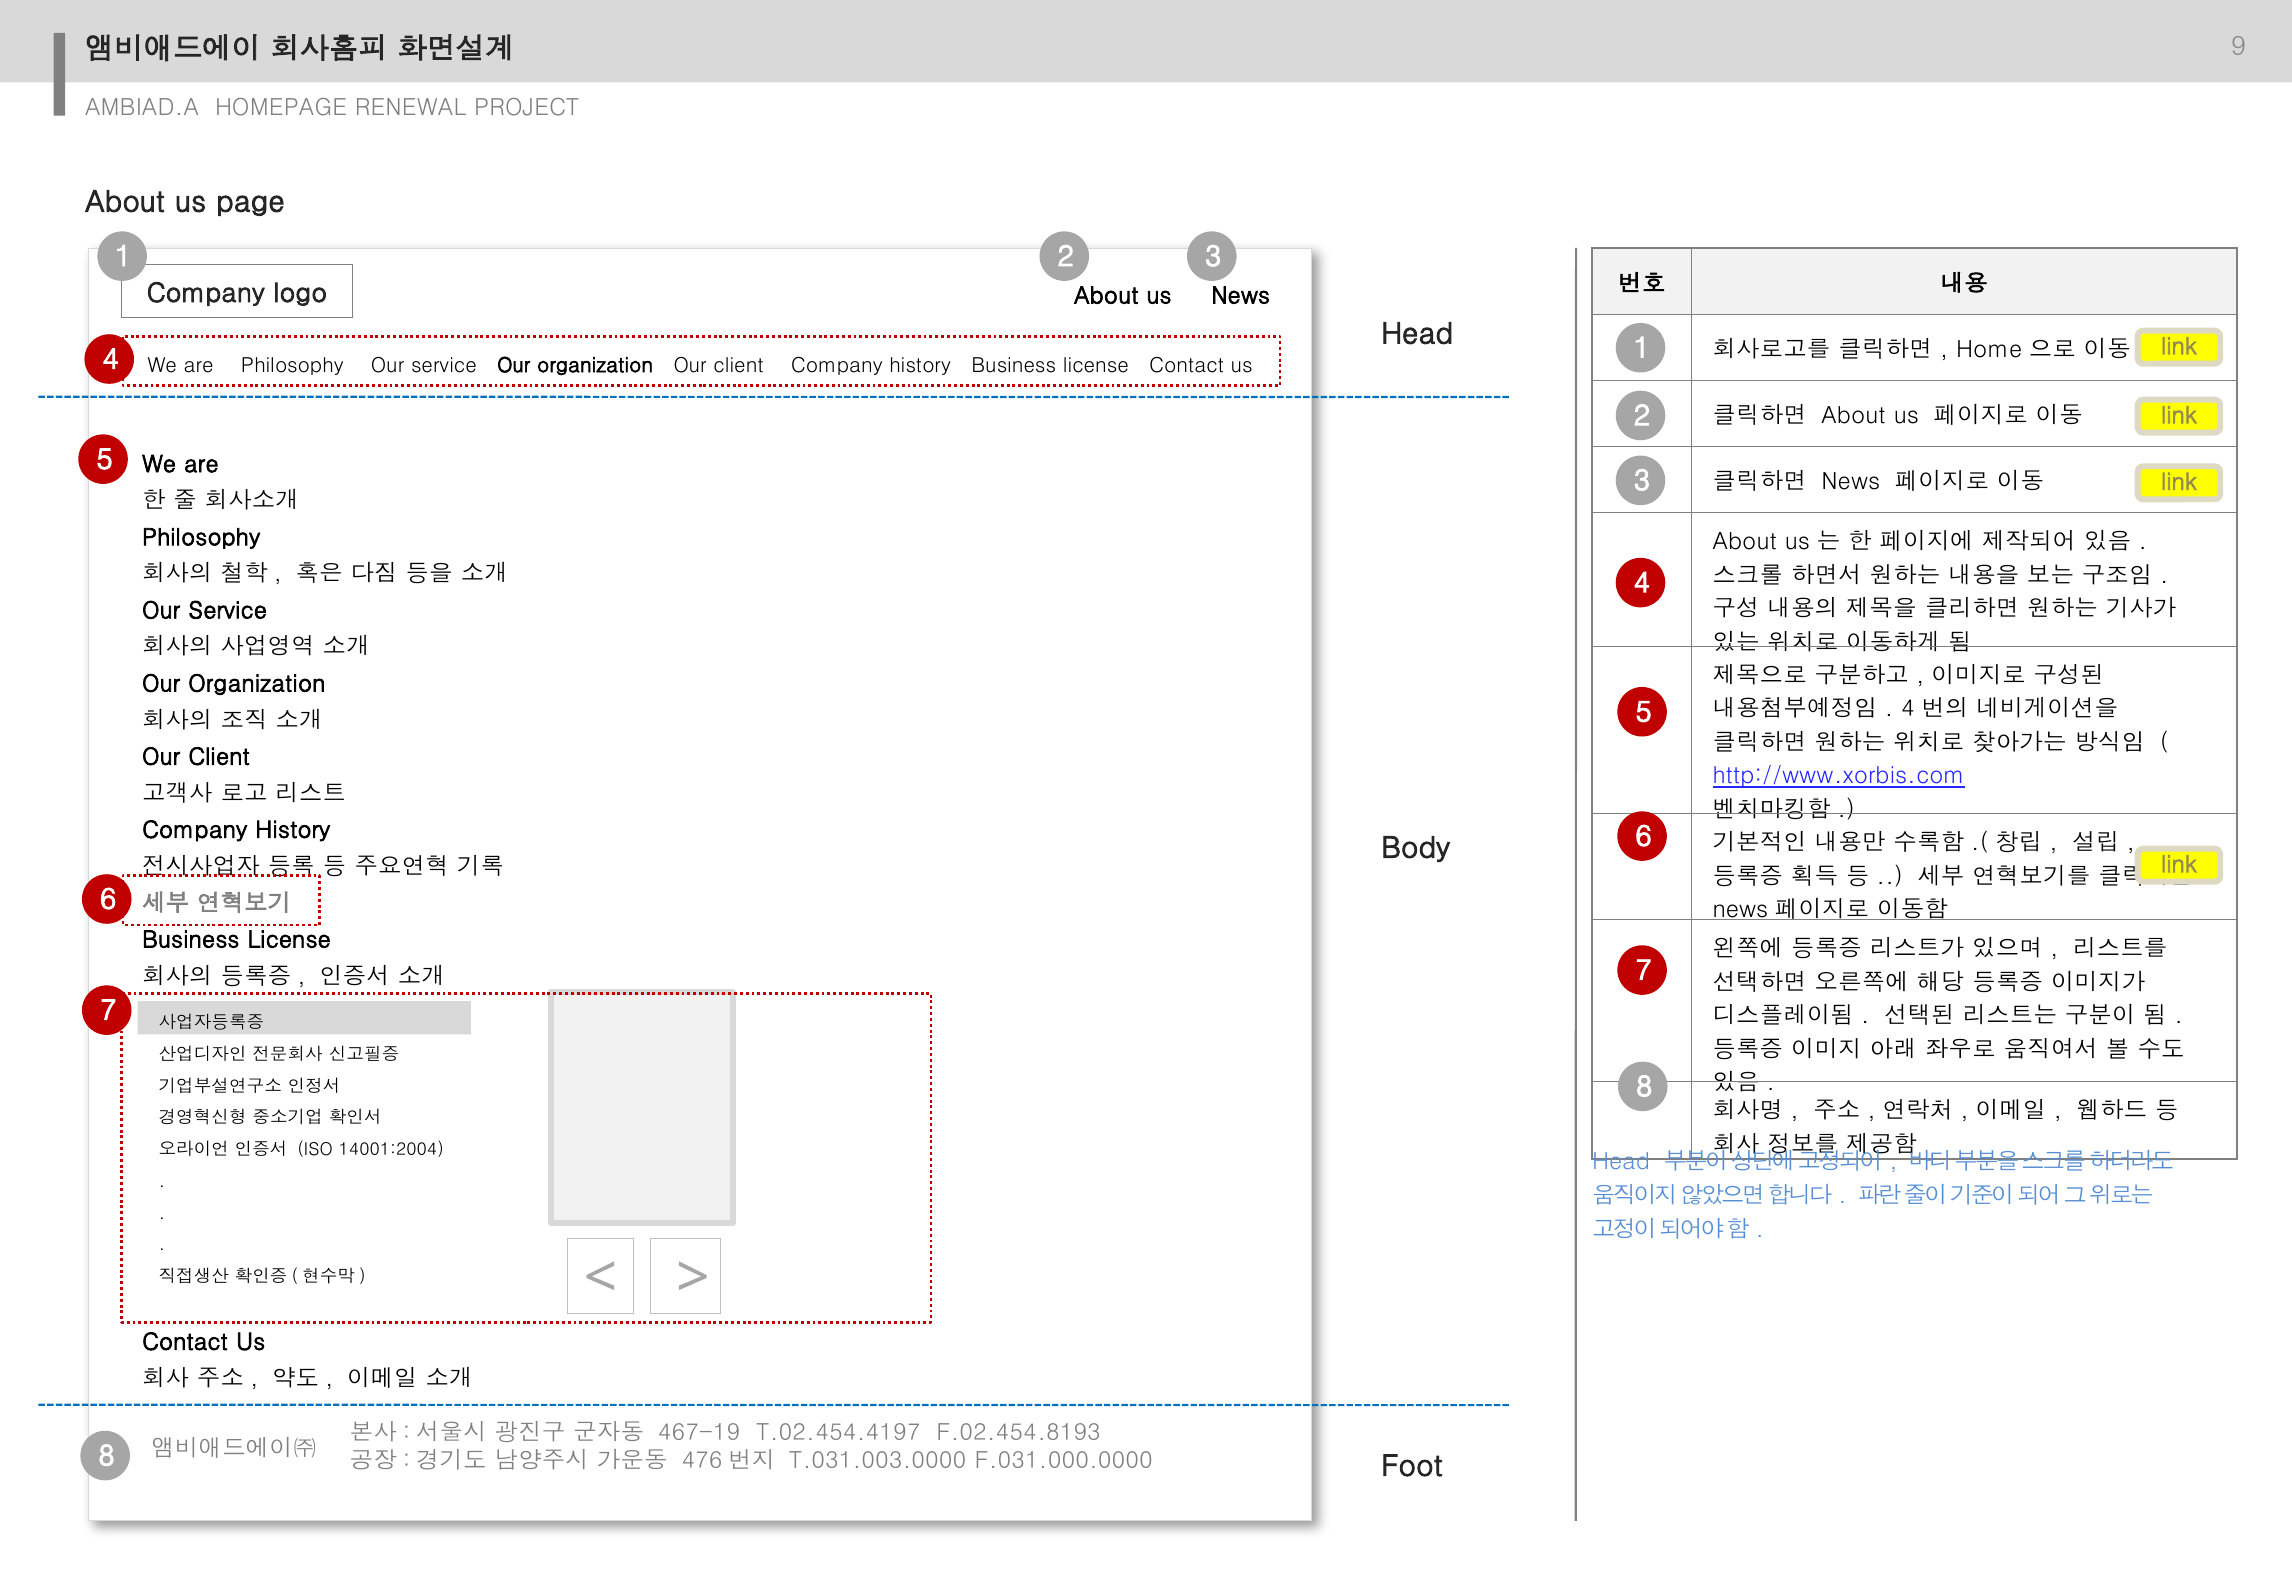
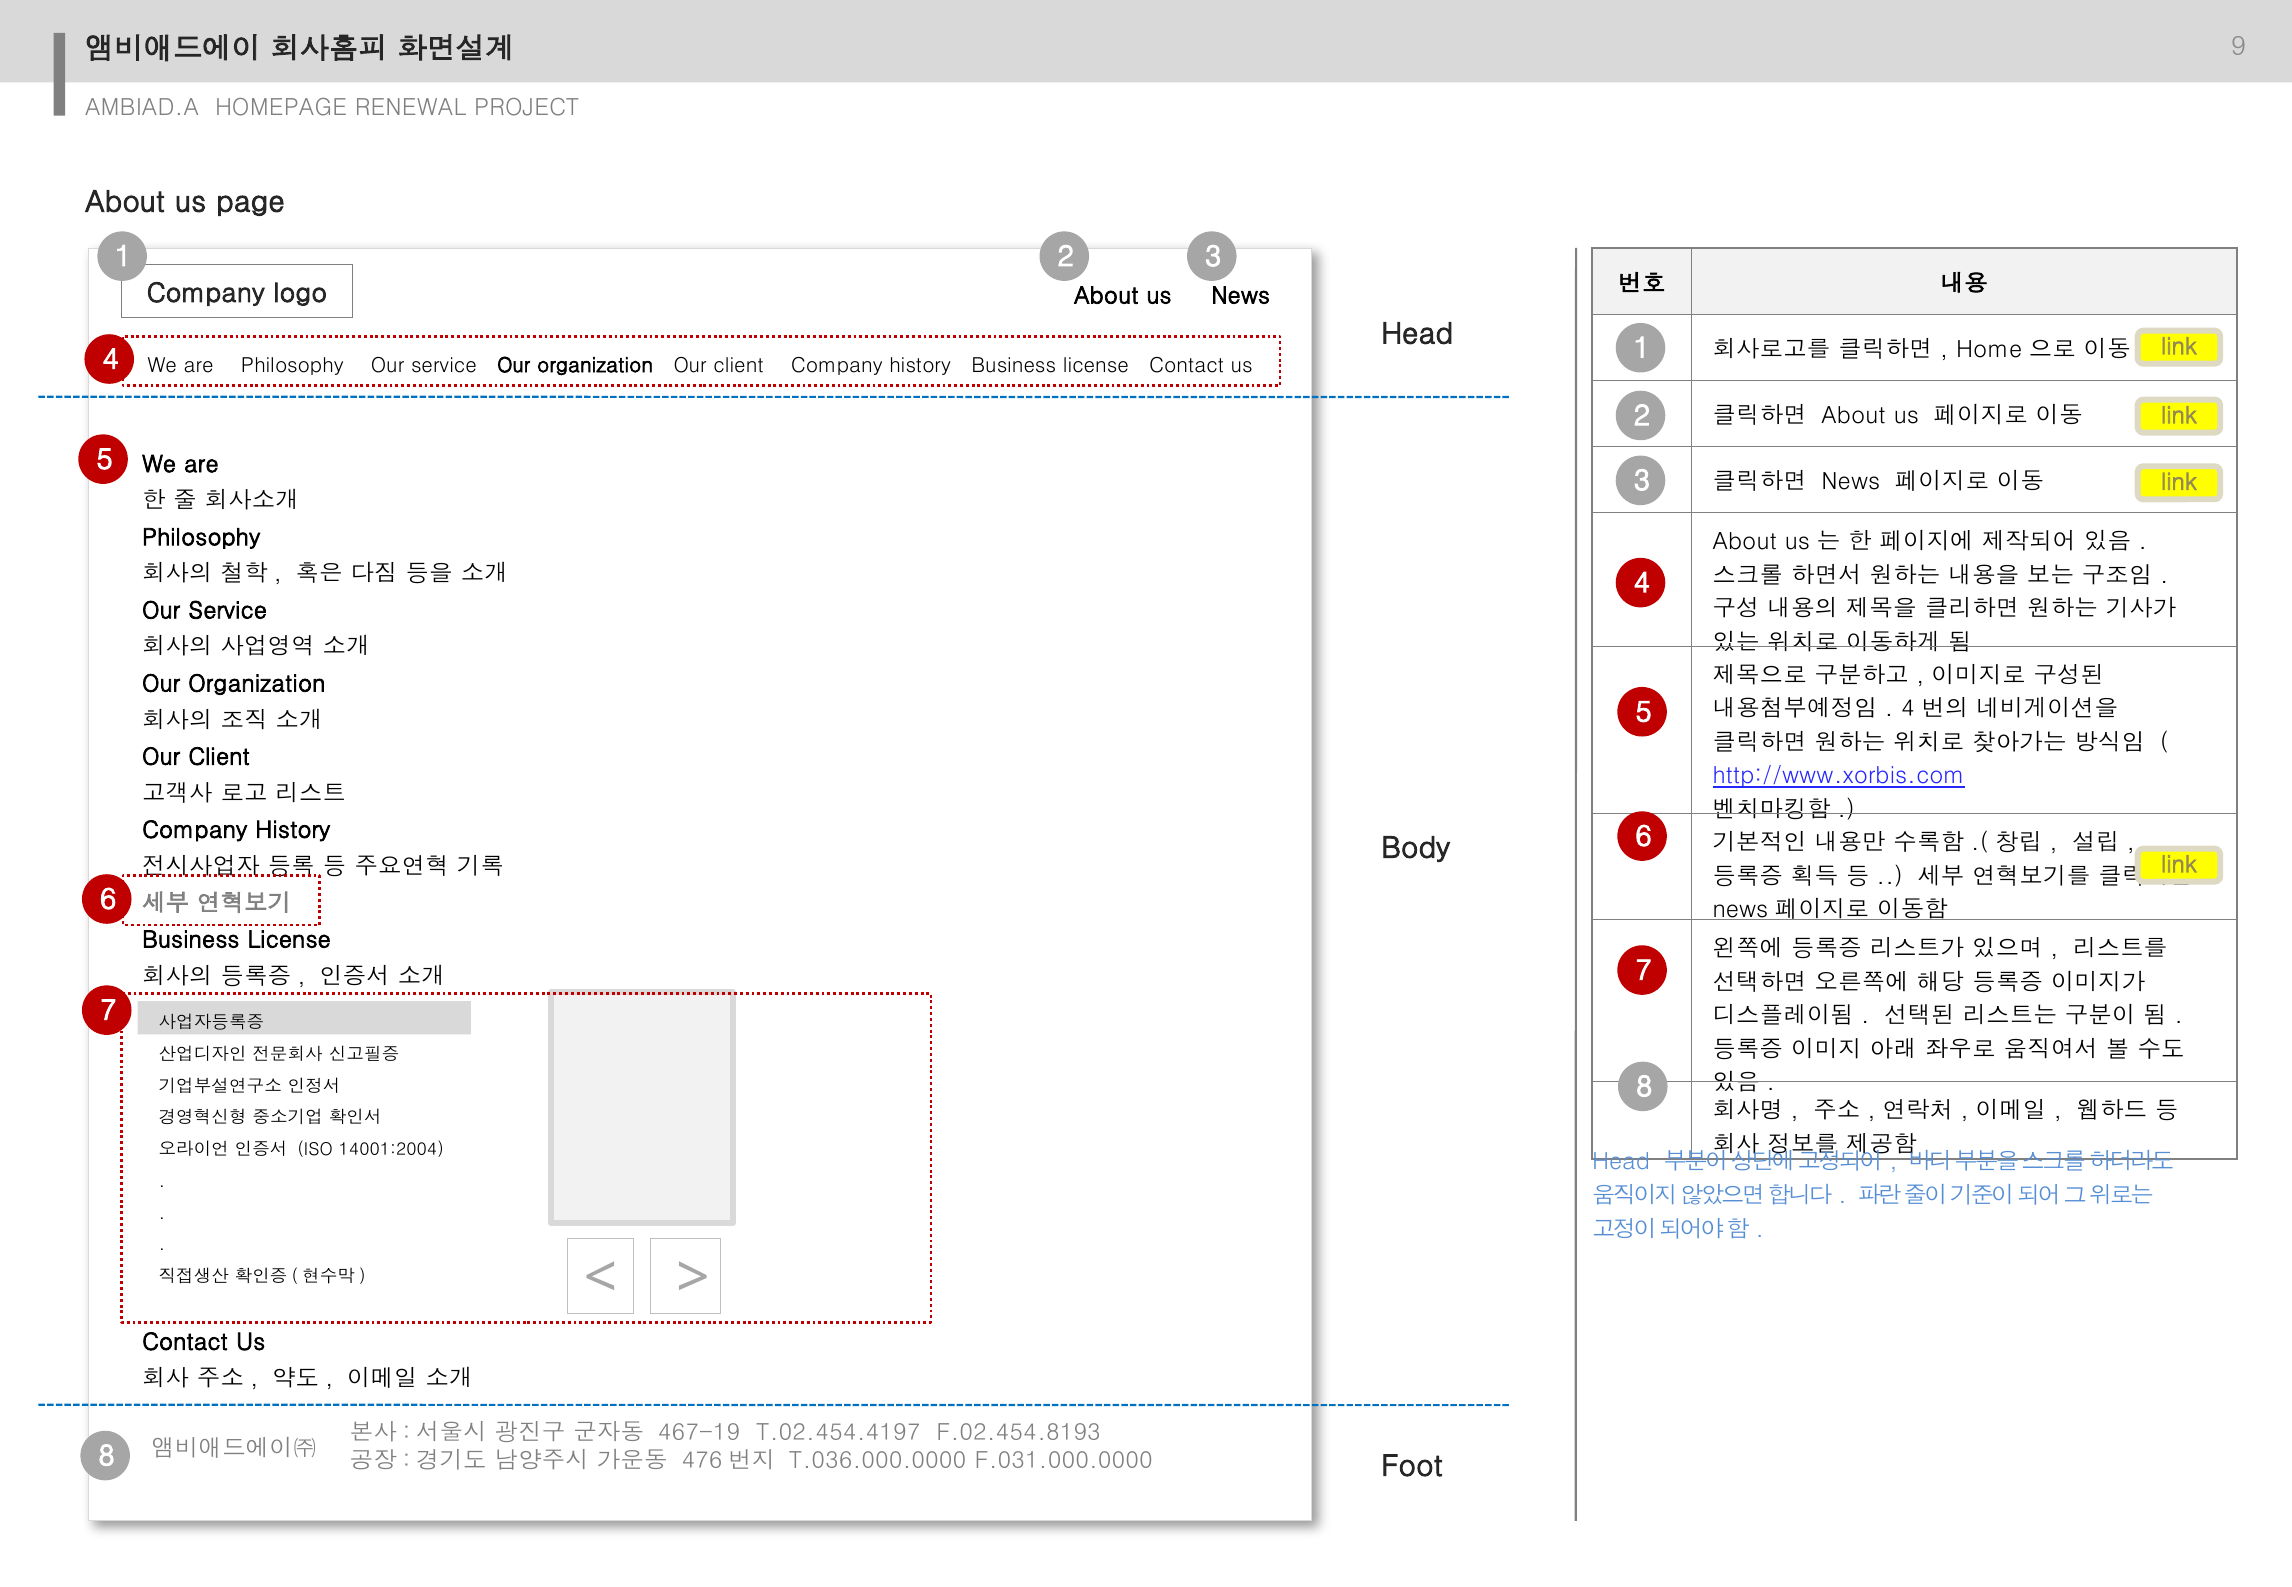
T.031.003.0000: T.031.003.0000 -> T.036.000.0000
